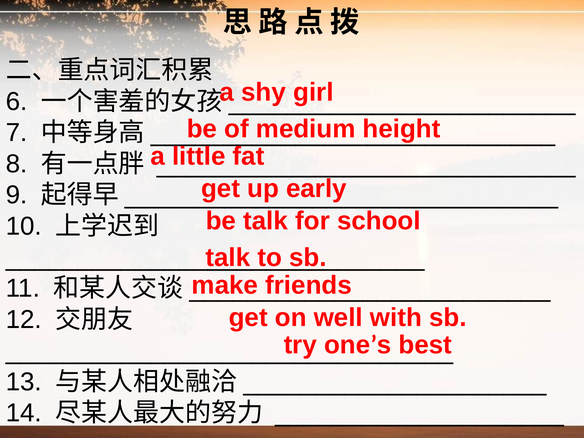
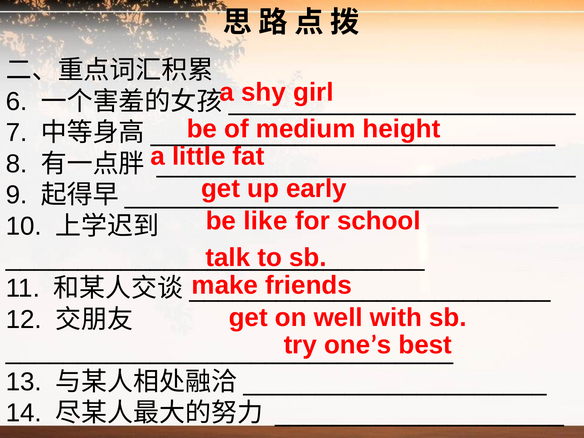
be talk: talk -> like
